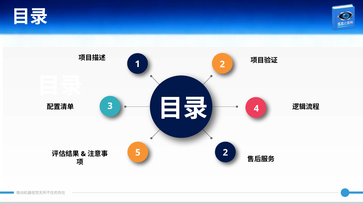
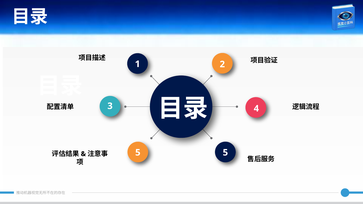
5 2: 2 -> 5
